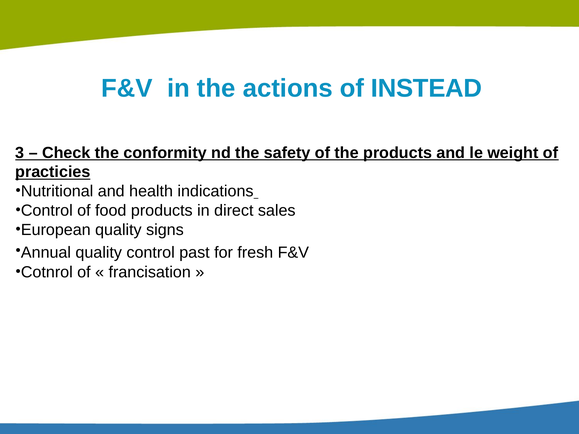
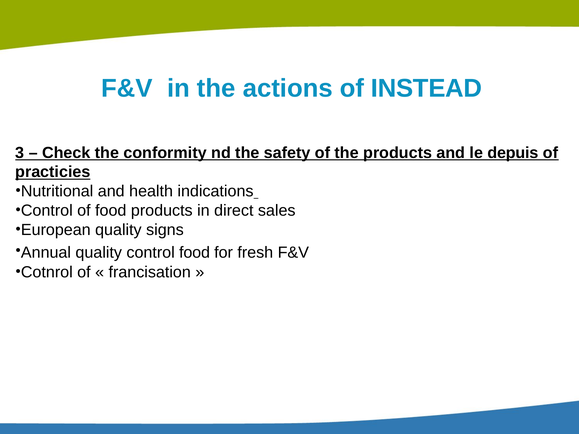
weight: weight -> depuis
control past: past -> food
